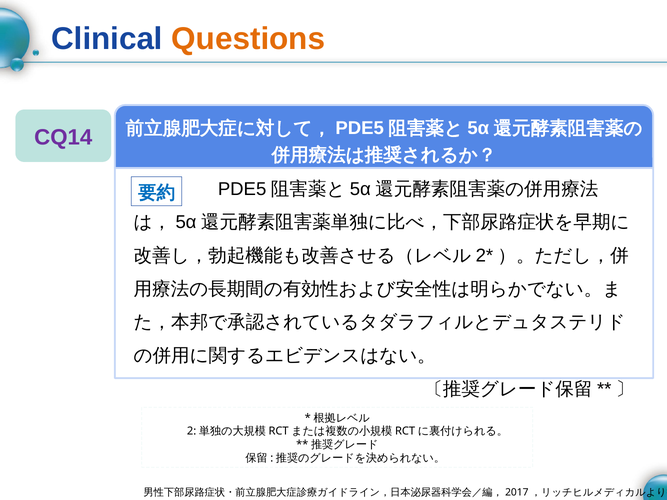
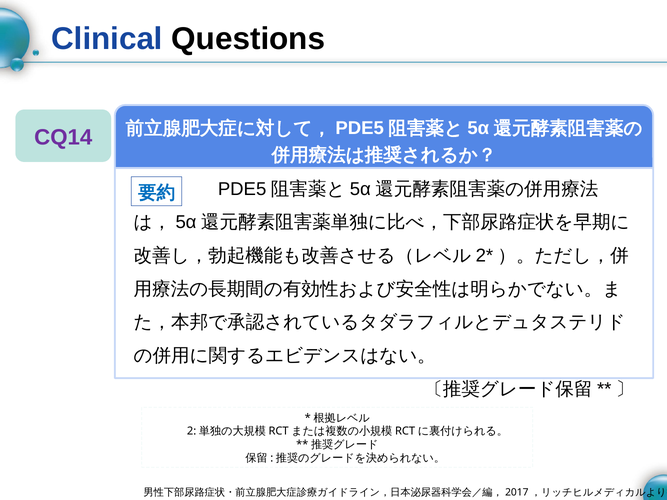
Questions colour: orange -> black
